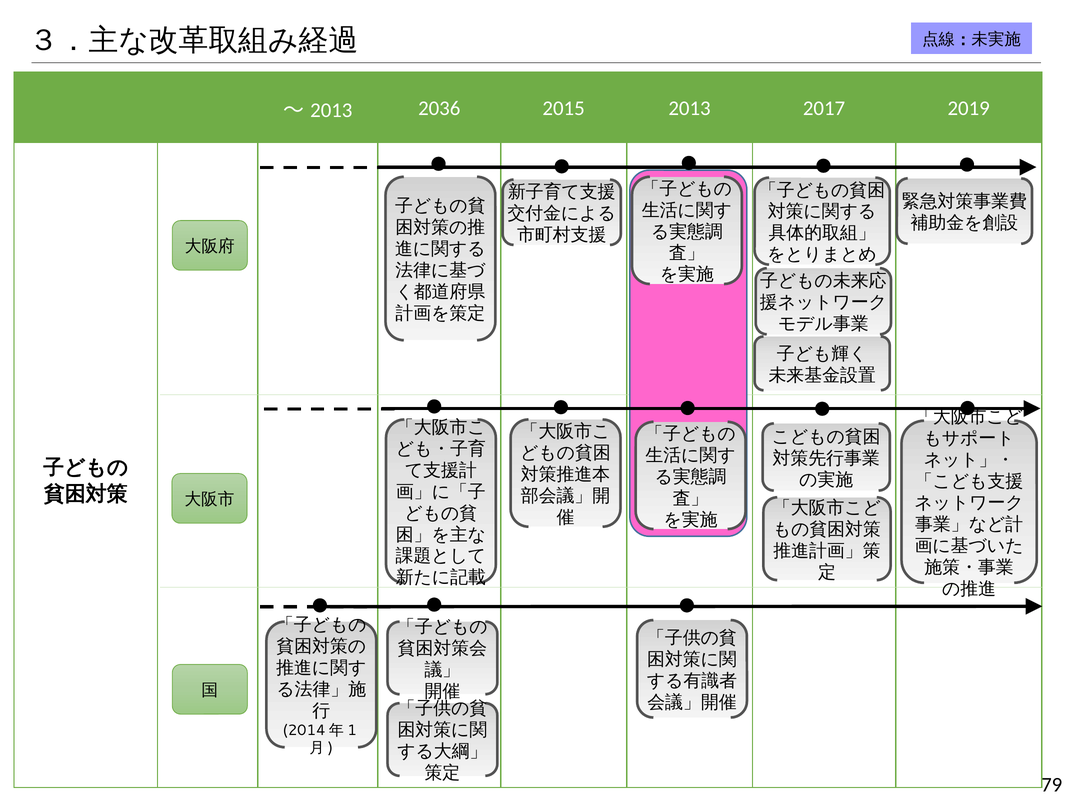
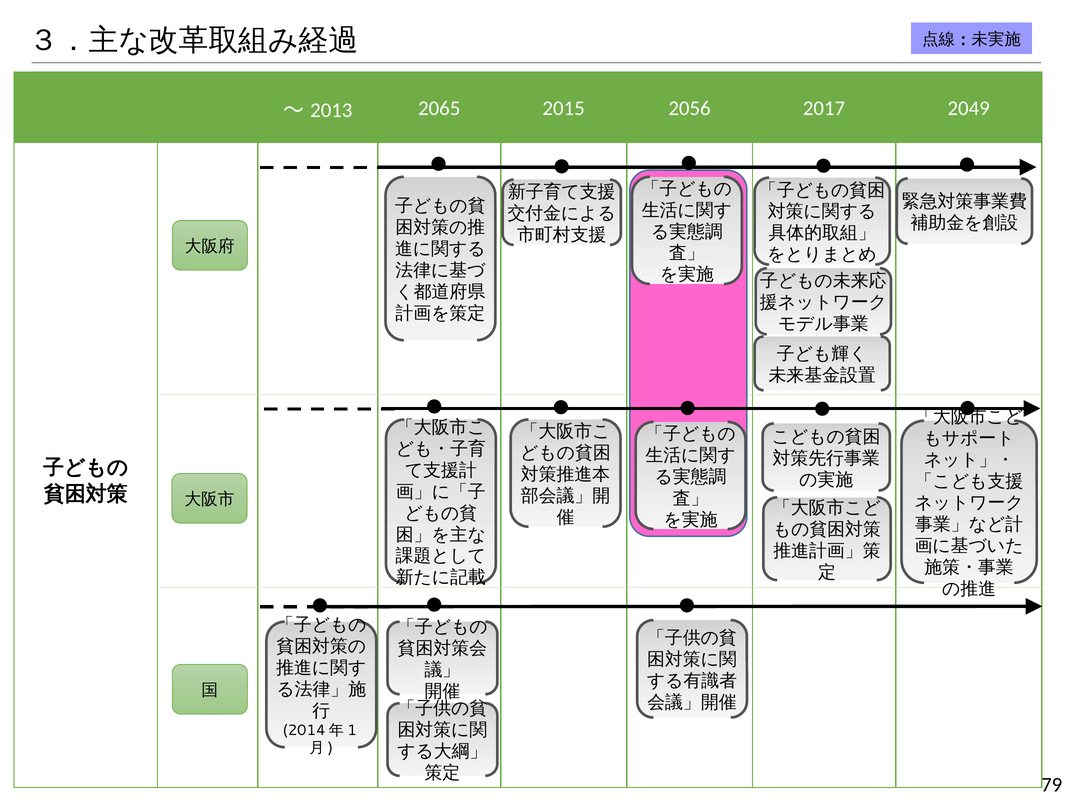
2036: 2036 -> 2065
2015 2013: 2013 -> 2056
2019: 2019 -> 2049
